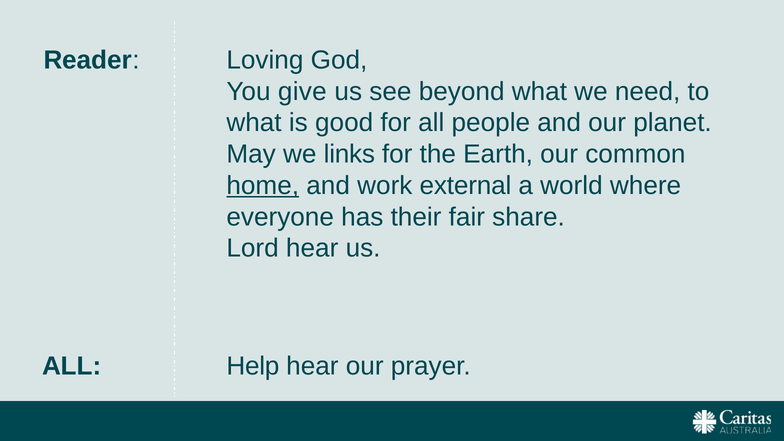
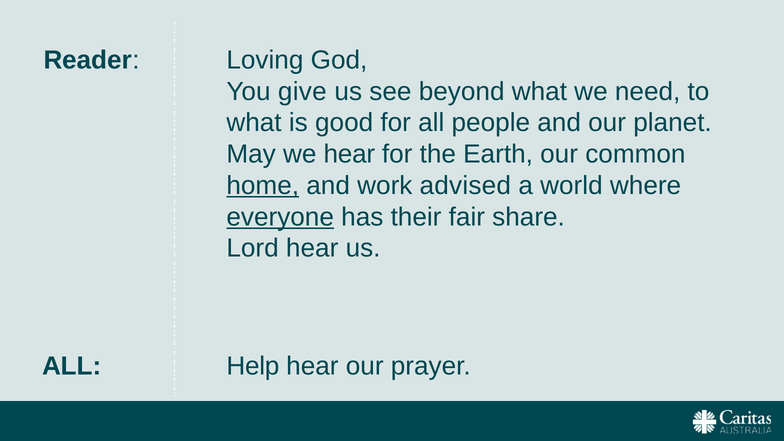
we links: links -> hear
external: external -> advised
everyone underline: none -> present
